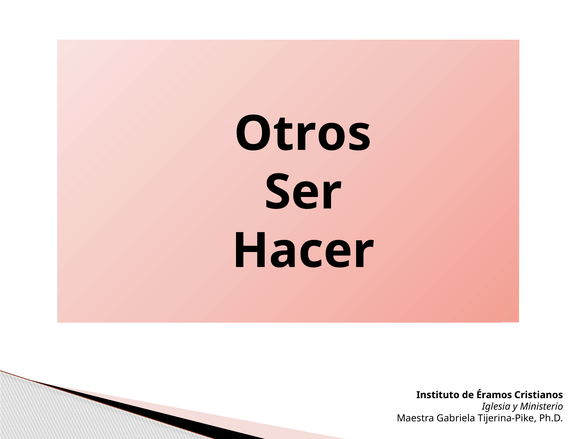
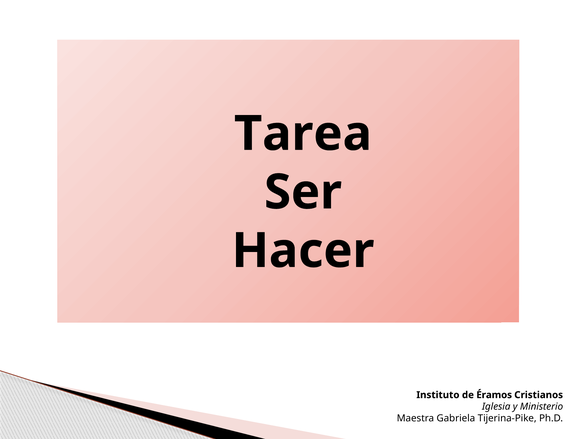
Otros: Otros -> Tarea
